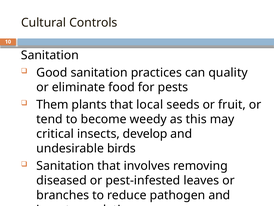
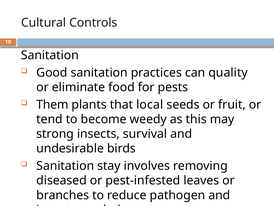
critical: critical -> strong
develop: develop -> survival
Sanitation that: that -> stay
